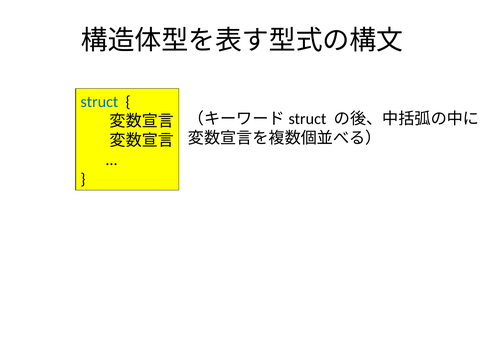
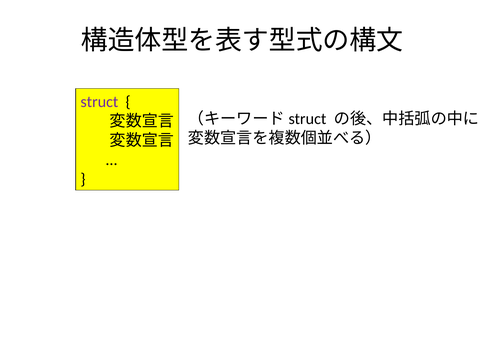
struct colour: blue -> purple
